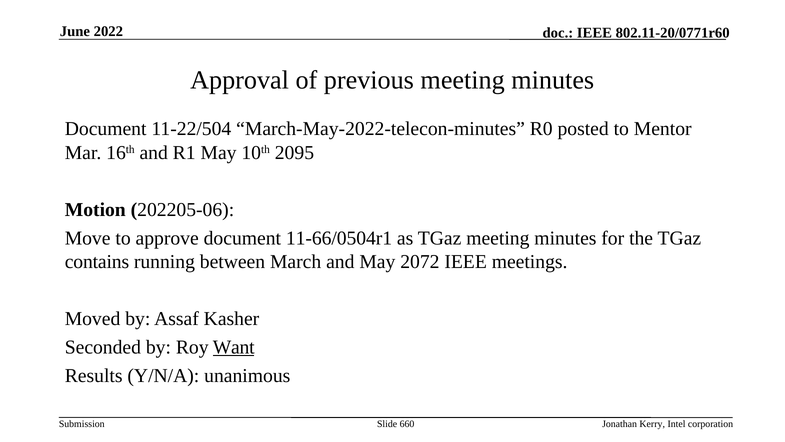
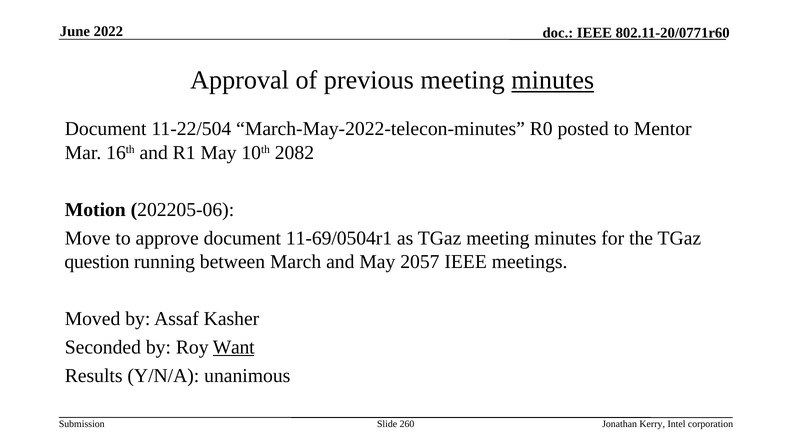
minutes at (553, 80) underline: none -> present
2095: 2095 -> 2082
11-66/0504r1: 11-66/0504r1 -> 11-69/0504r1
contains: contains -> question
2072: 2072 -> 2057
660: 660 -> 260
